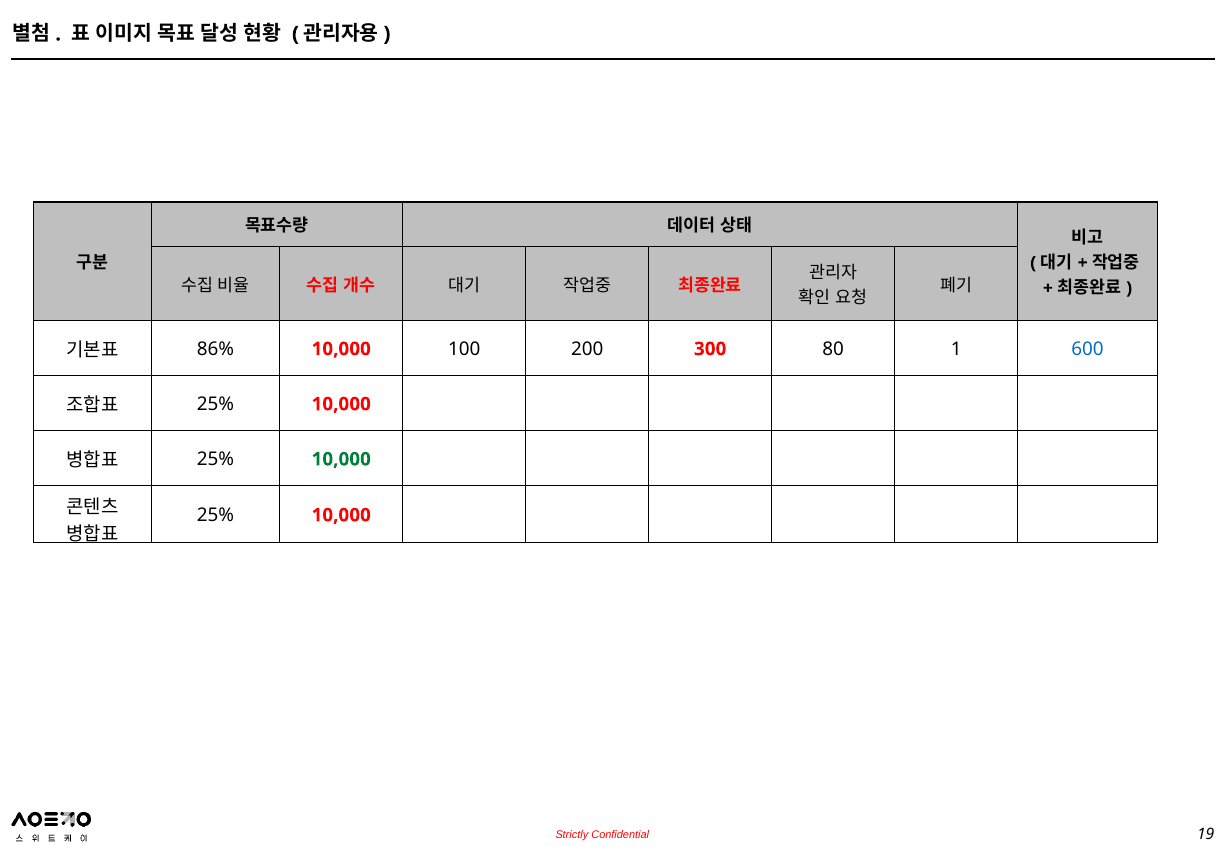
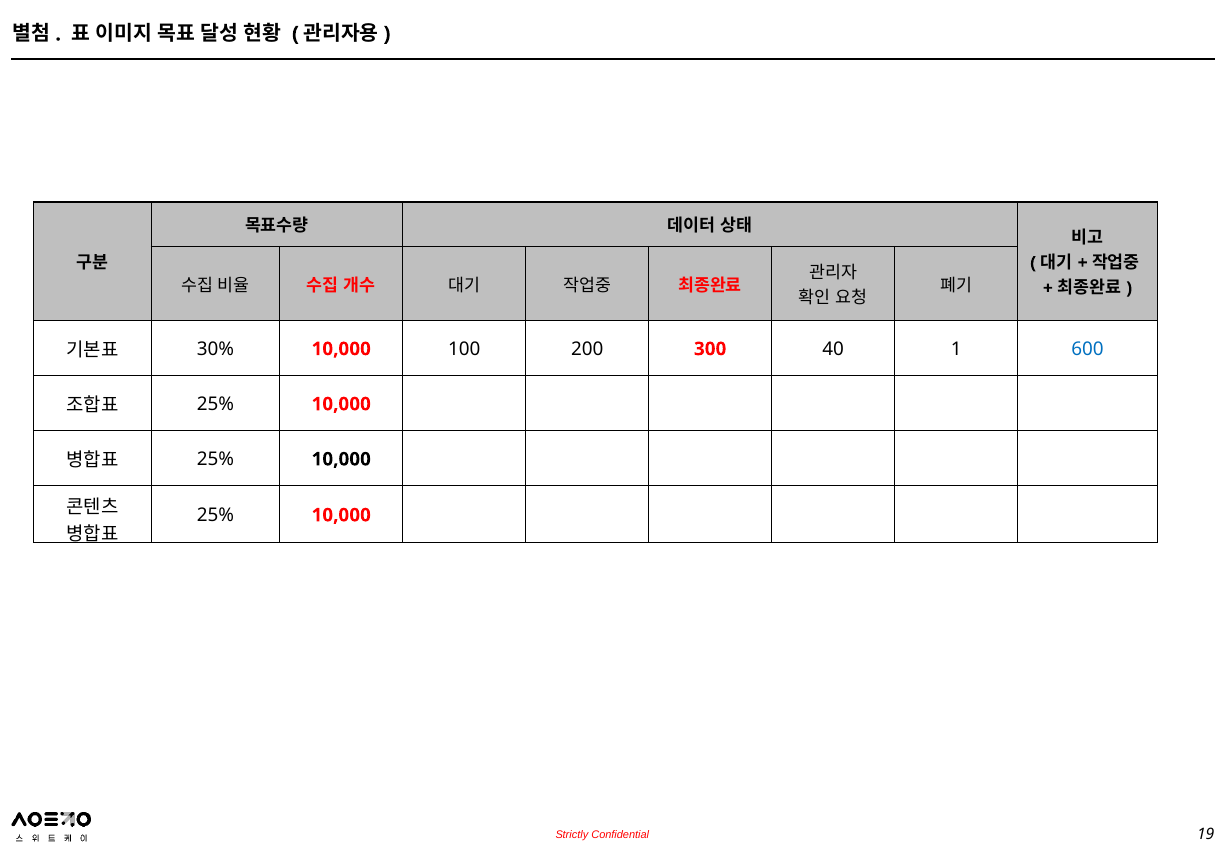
86%: 86% -> 30%
80: 80 -> 40
10,000 at (341, 459) colour: green -> black
